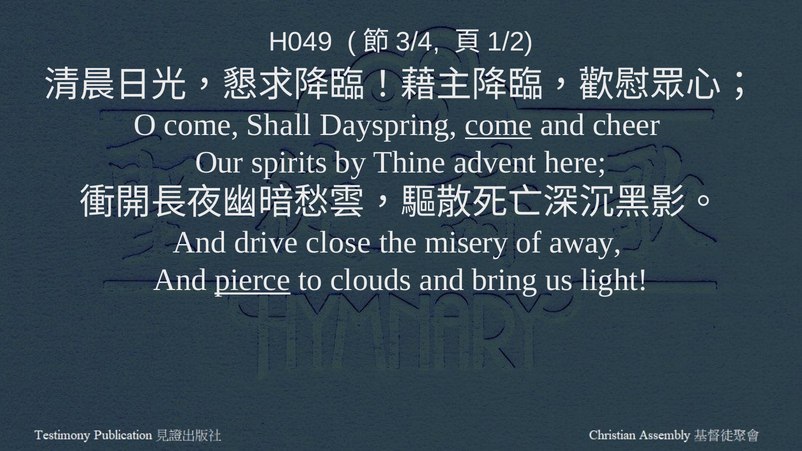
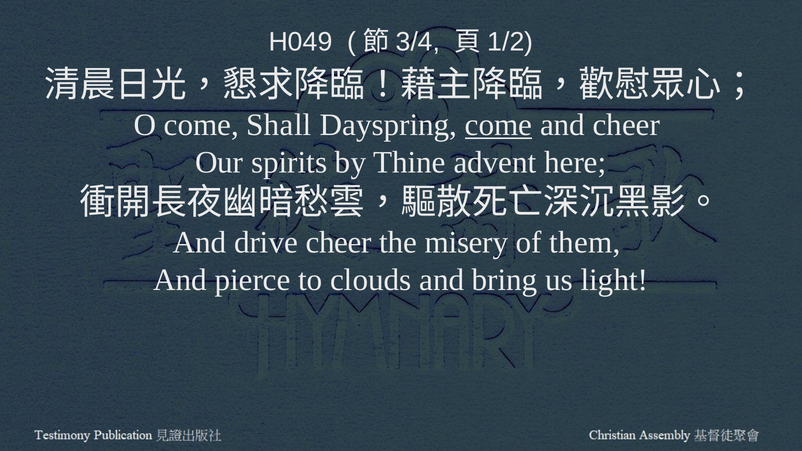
drive close: close -> cheer
away: away -> them
pierce underline: present -> none
